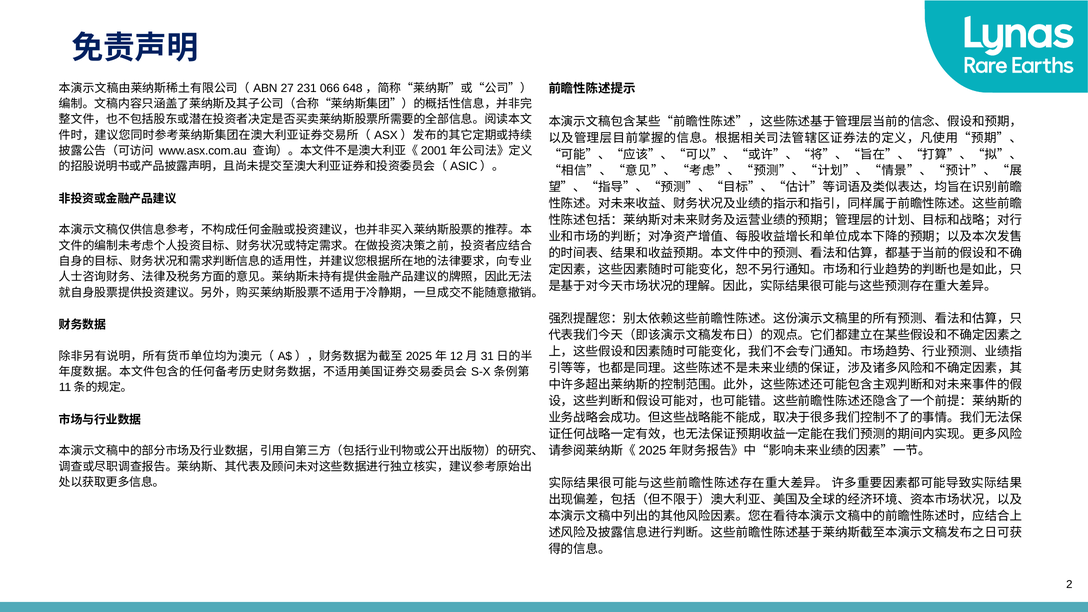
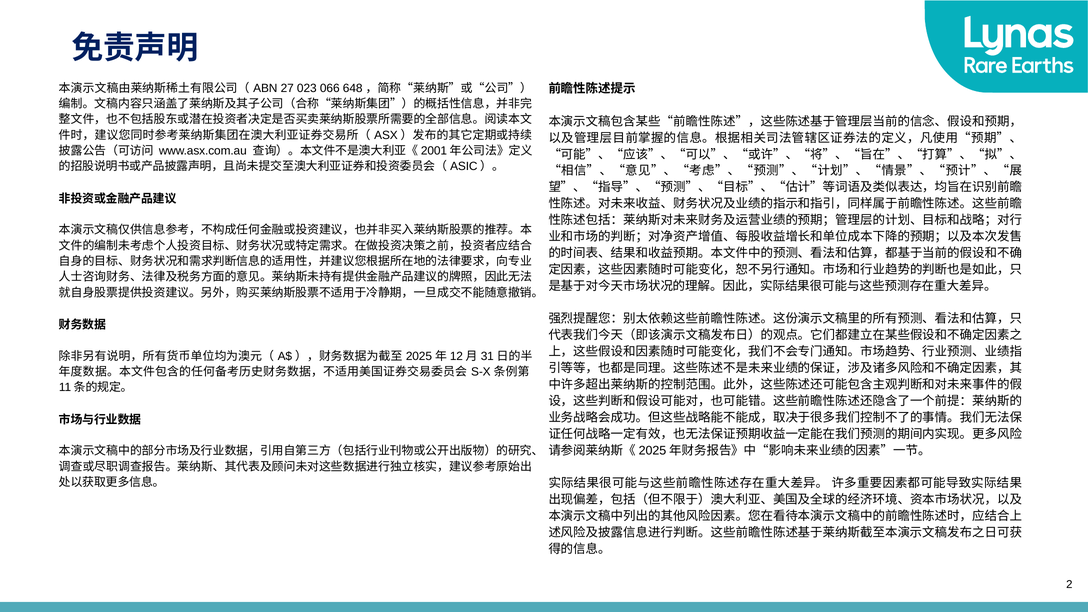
231: 231 -> 023
